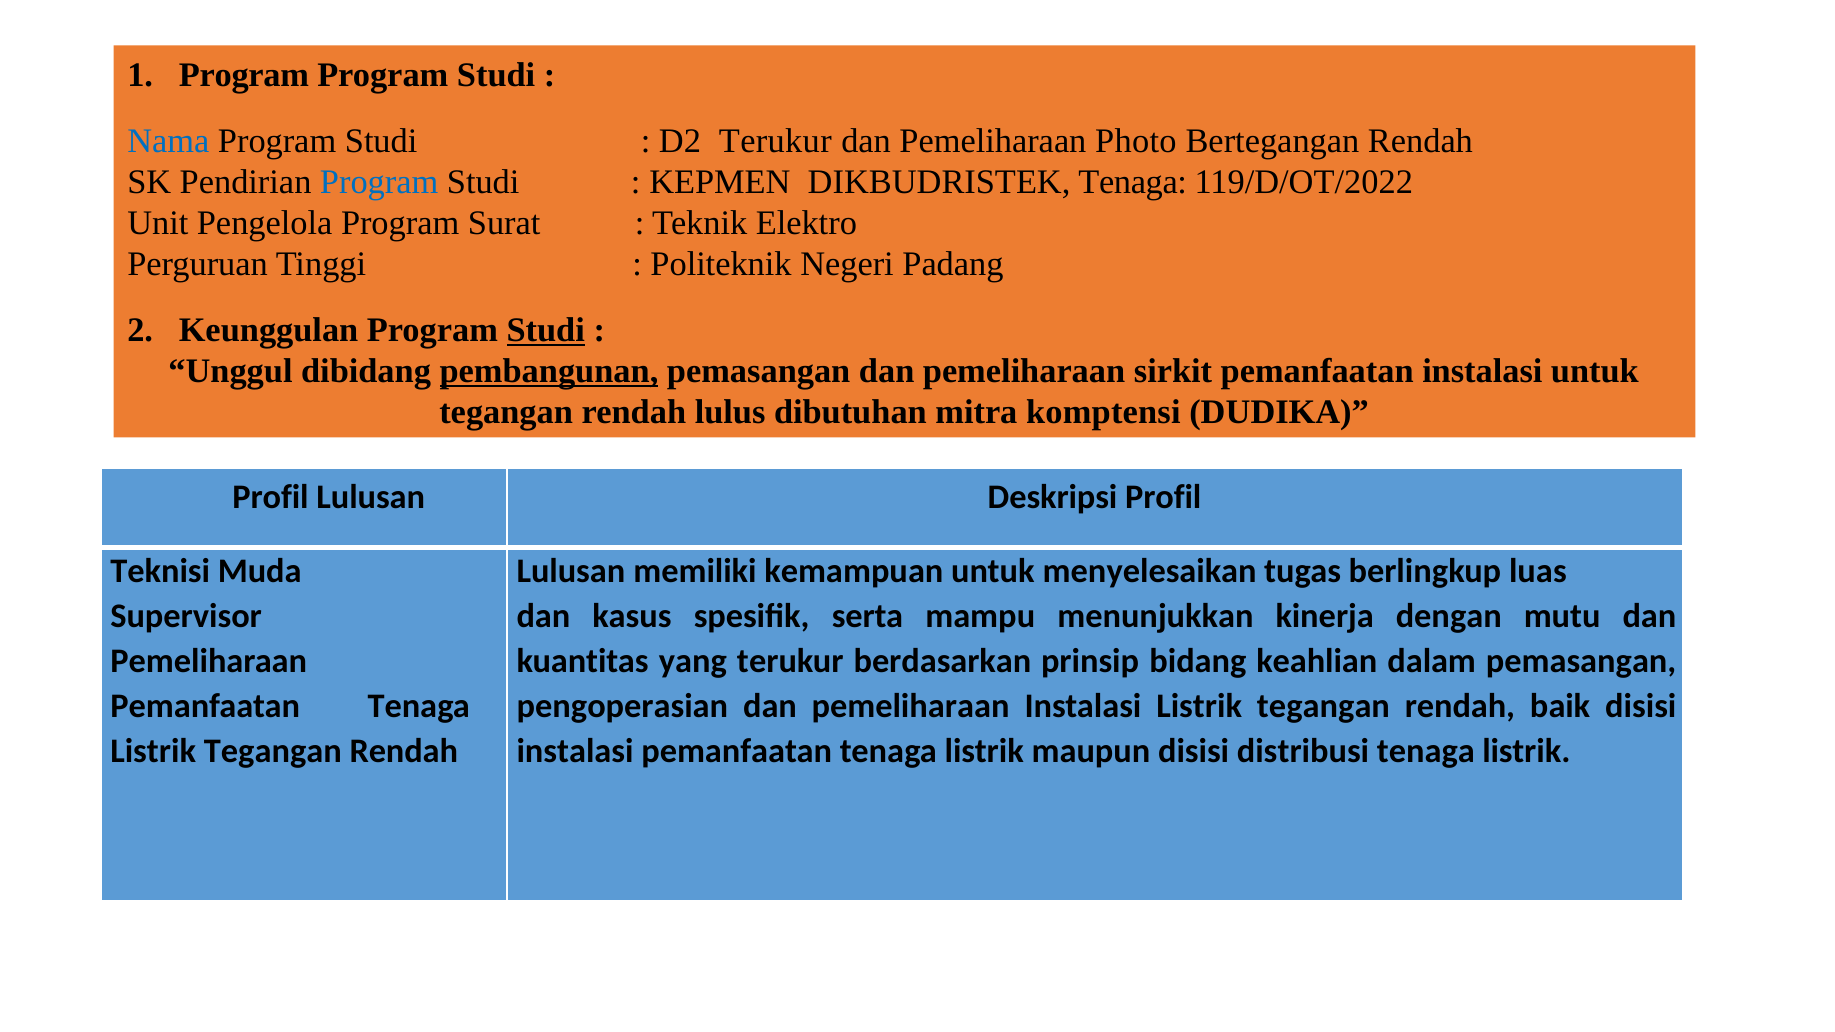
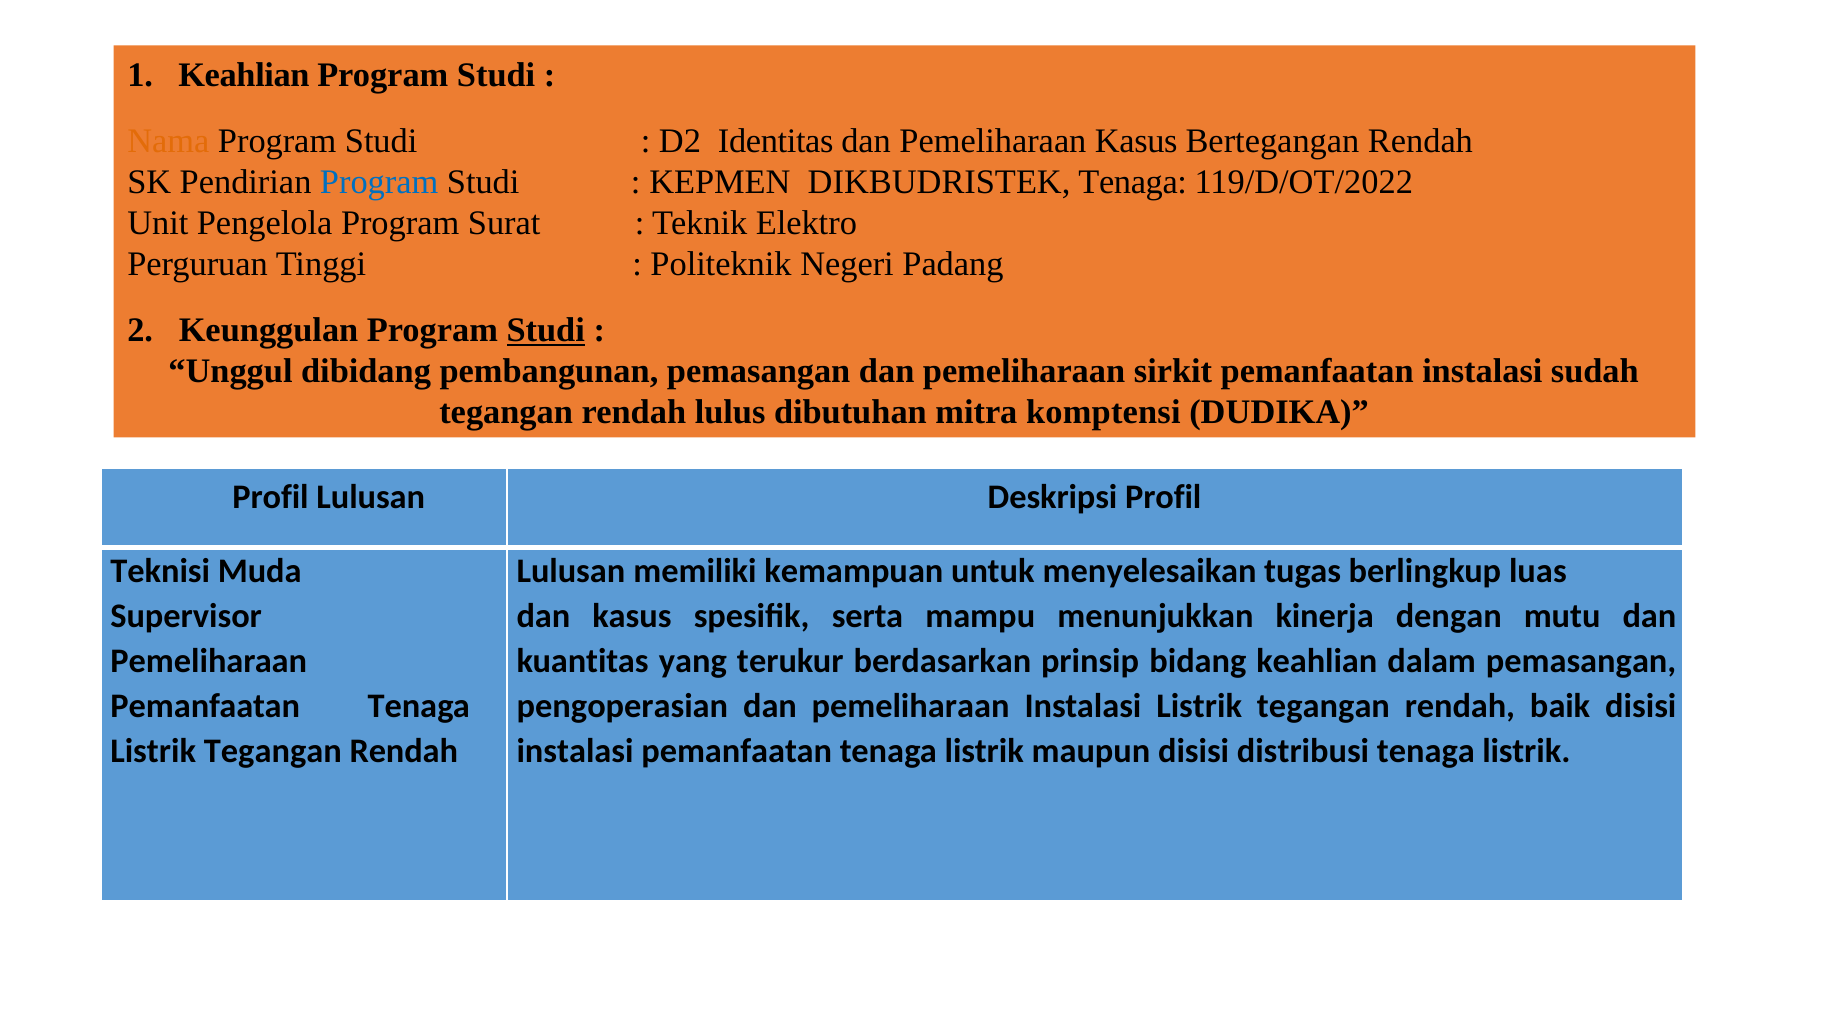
Program at (244, 75): Program -> Keahlian
Nama colour: blue -> orange
D2 Terukur: Terukur -> Identitas
Pemeliharaan Photo: Photo -> Kasus
pembangunan underline: present -> none
instalasi untuk: untuk -> sudah
